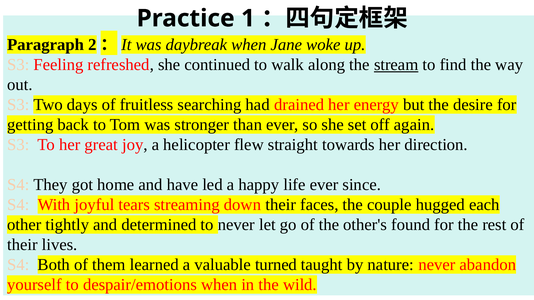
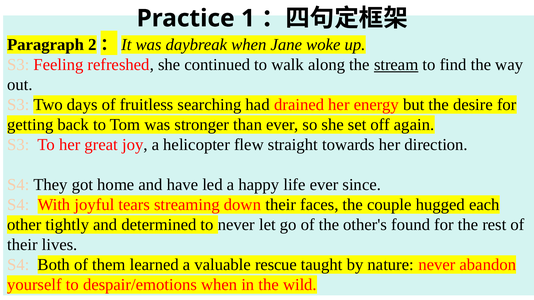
turned: turned -> rescue
